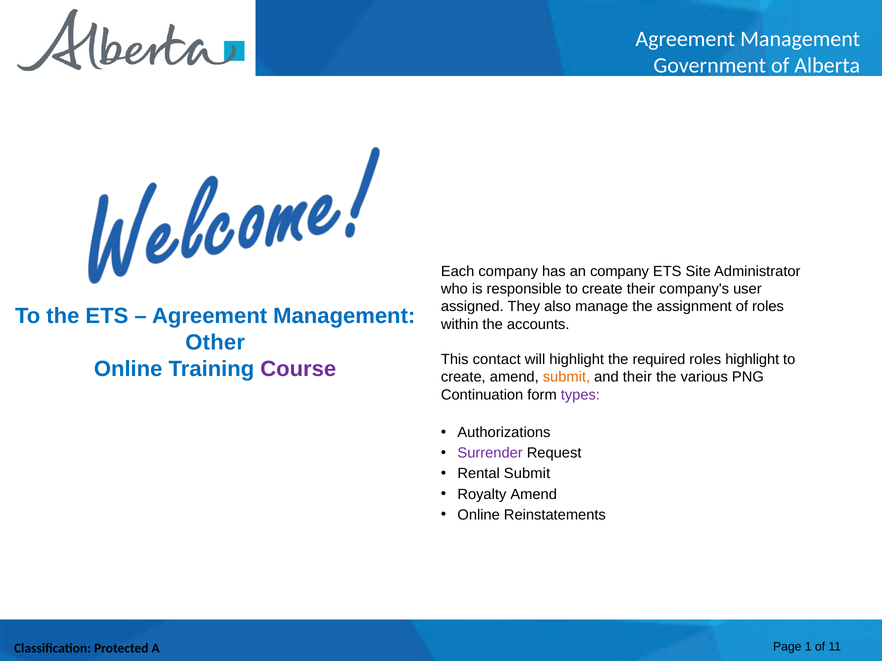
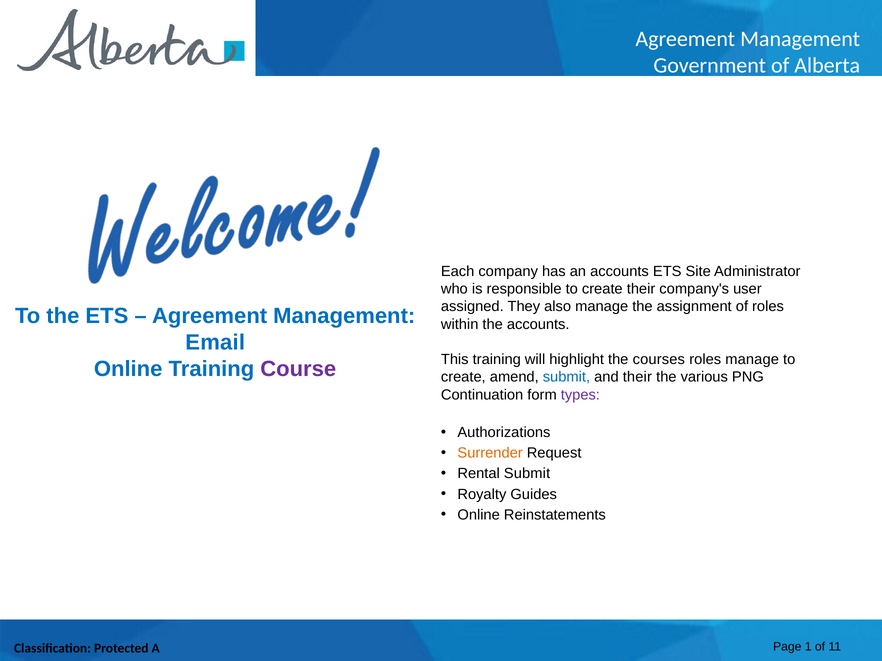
an company: company -> accounts
Other: Other -> Email
This contact: contact -> training
required: required -> courses
roles highlight: highlight -> manage
submit at (566, 377) colour: orange -> blue
Surrender colour: purple -> orange
Royalty Amend: Amend -> Guides
